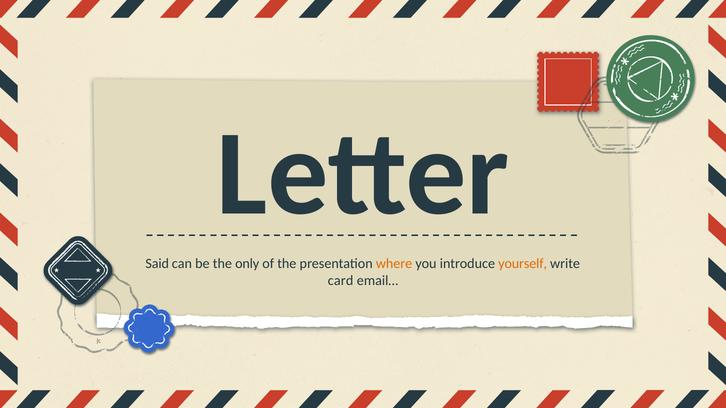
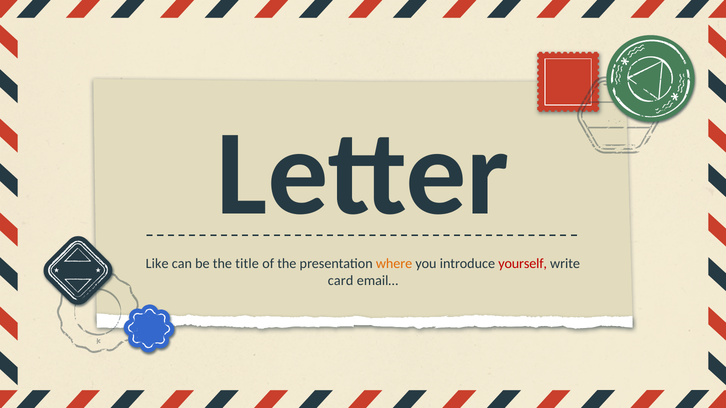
Said: Said -> Like
only: only -> title
yourself colour: orange -> red
